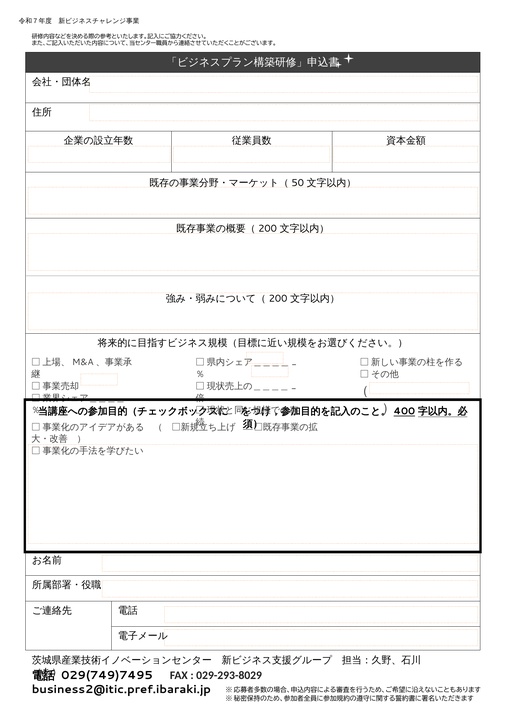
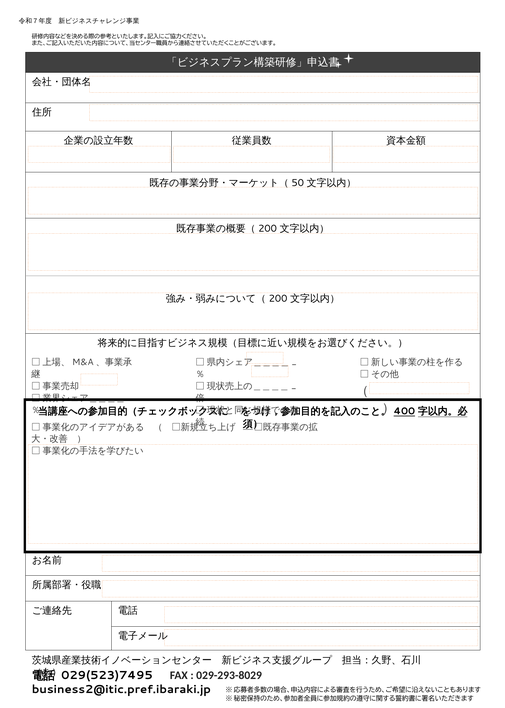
029(749)7495: 029(749)7495 -> 029(523)7495
